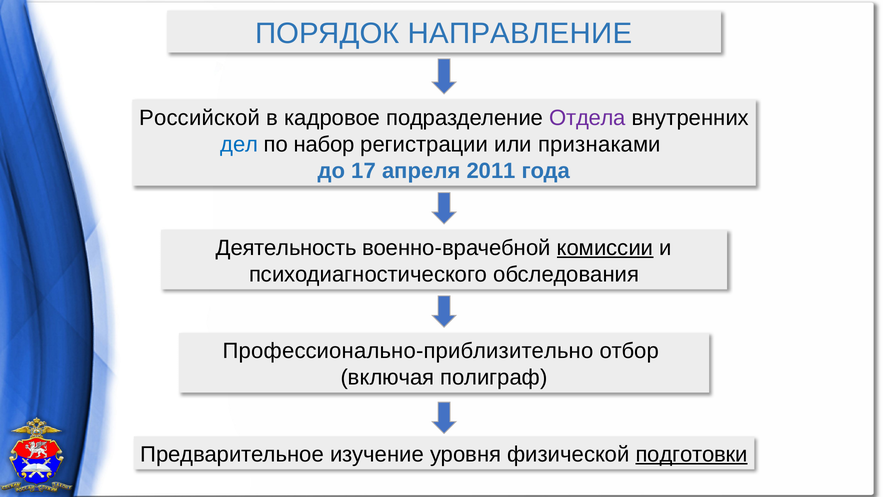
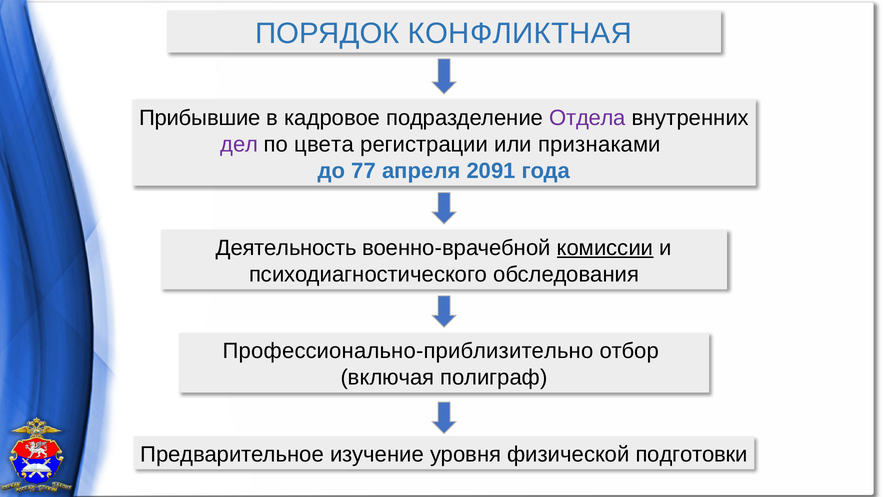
НАПРАВЛЕНИЕ: НАПРАВЛЕНИЕ -> КОНФЛИКТНАЯ
Российской: Российской -> Прибывшие
дел colour: blue -> purple
набор: набор -> цвета
17: 17 -> 77
2011: 2011 -> 2091
подготовки underline: present -> none
